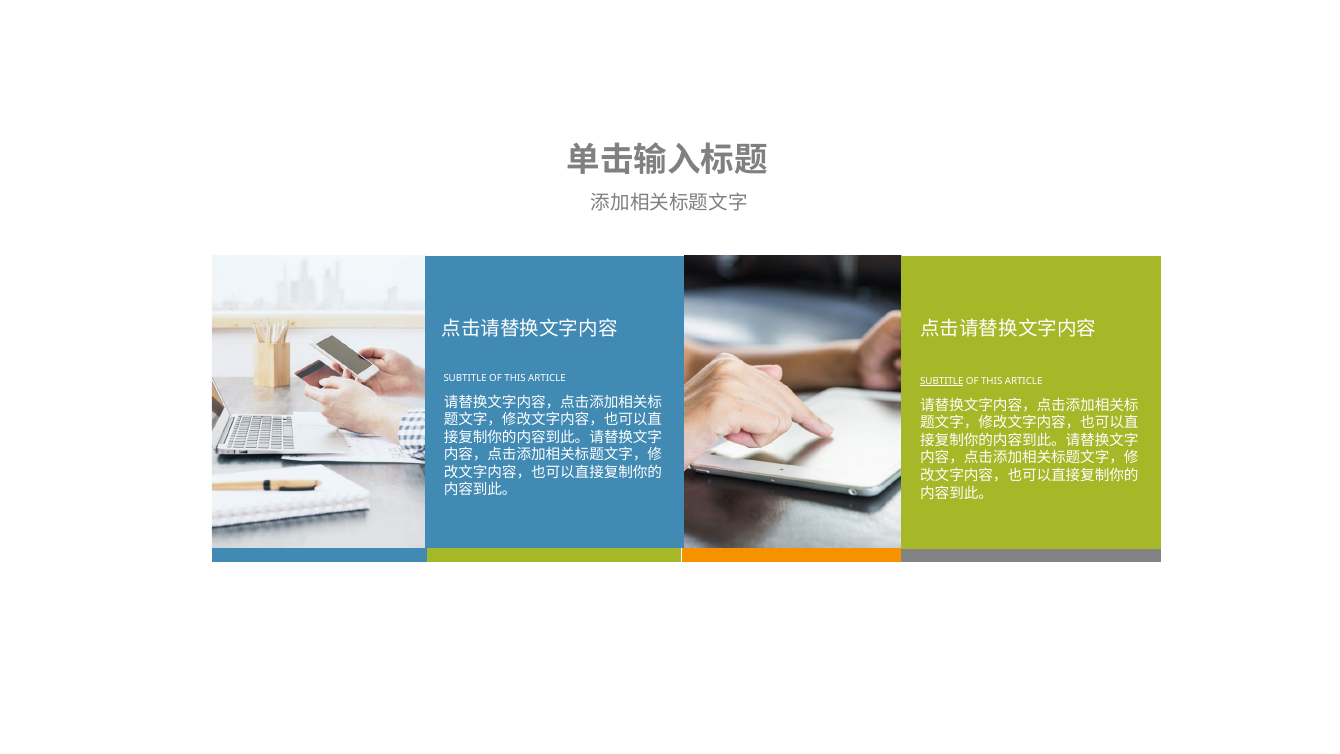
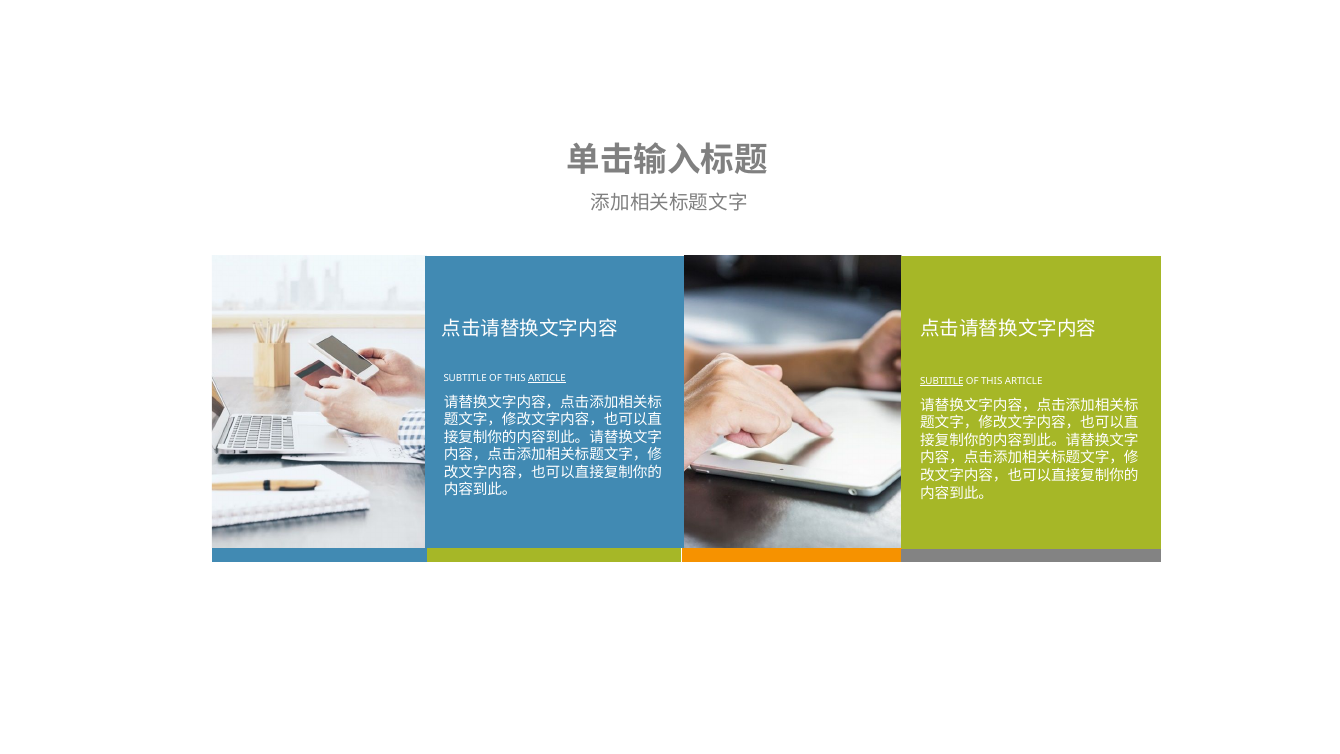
ARTICLE at (547, 378) underline: none -> present
